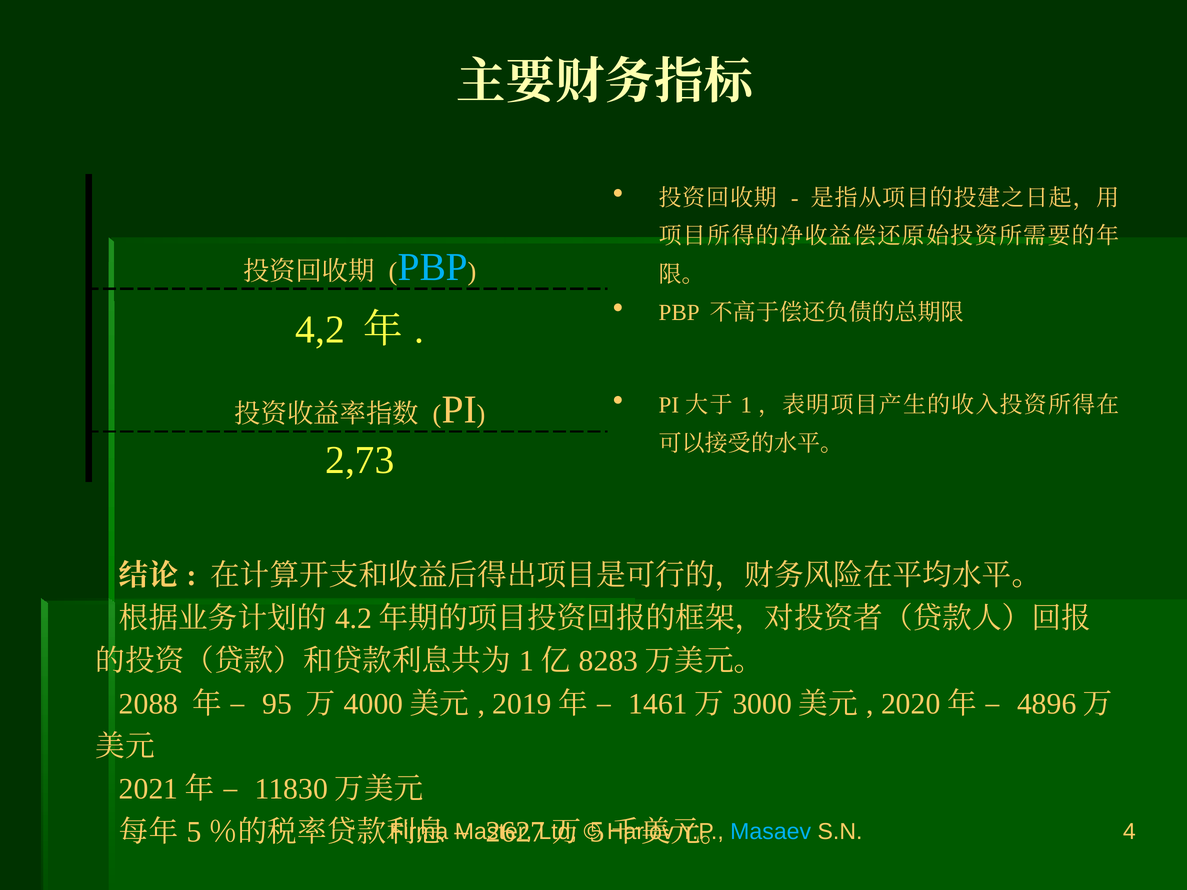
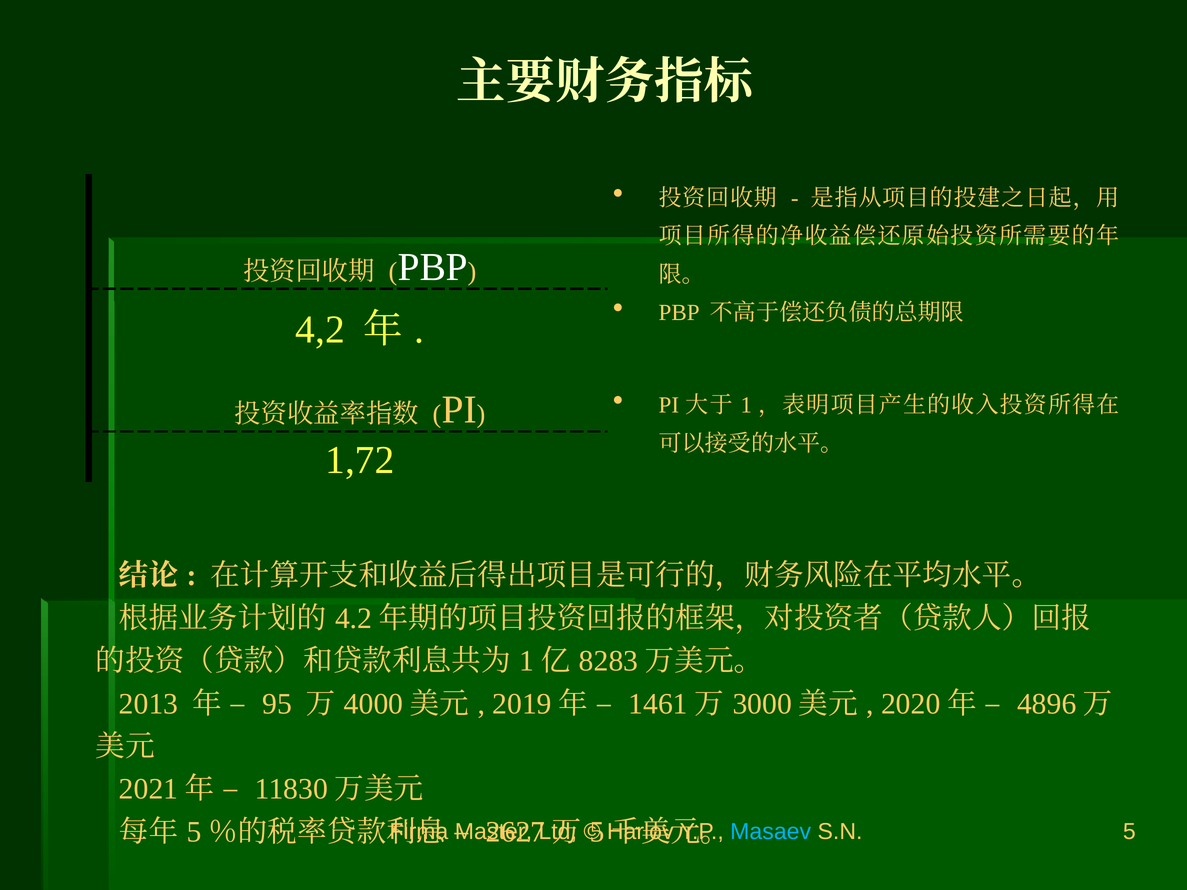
PBP at (433, 267) colour: light blue -> white
2,73: 2,73 -> 1,72
2088: 2088 -> 2013
4: 4 -> 5
